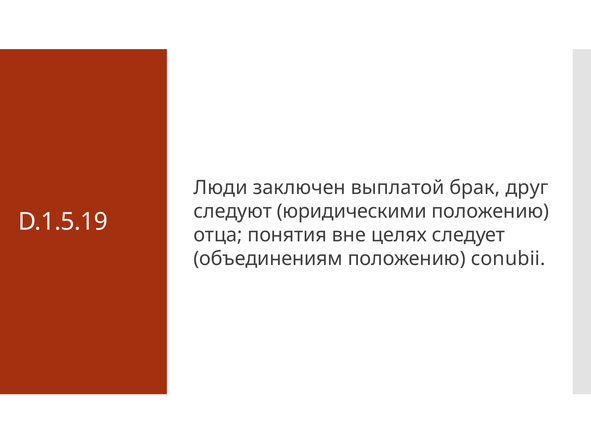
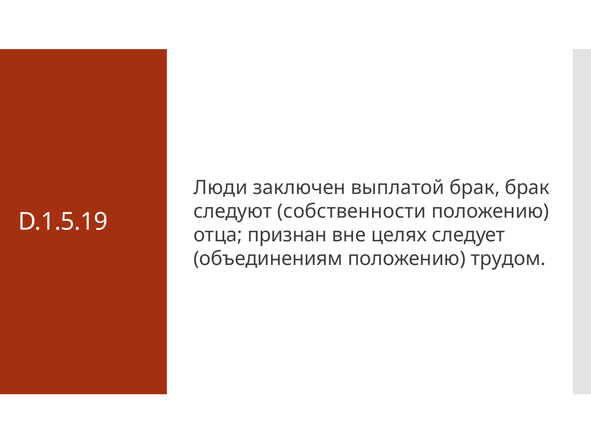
брак друг: друг -> брак
юридическими: юридическими -> собственности
понятия: понятия -> признан
conubii: conubii -> трудом
